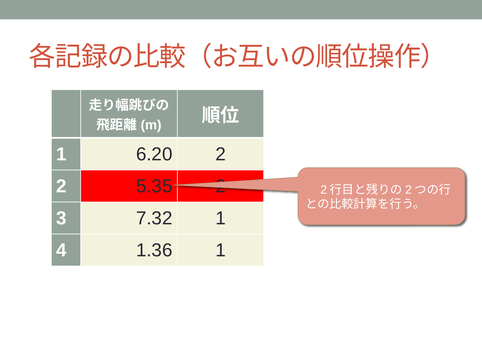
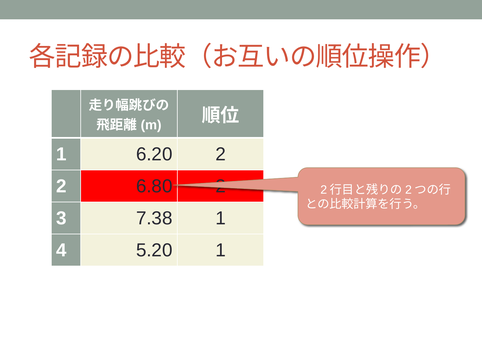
5.35: 5.35 -> 6.80
7.32: 7.32 -> 7.38
1.36: 1.36 -> 5.20
